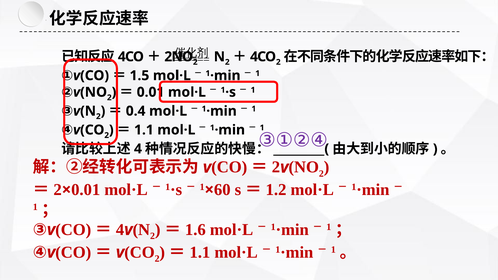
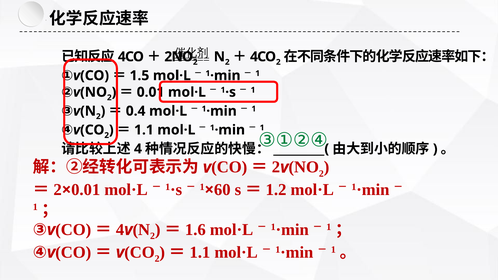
③①②④ colour: purple -> green
